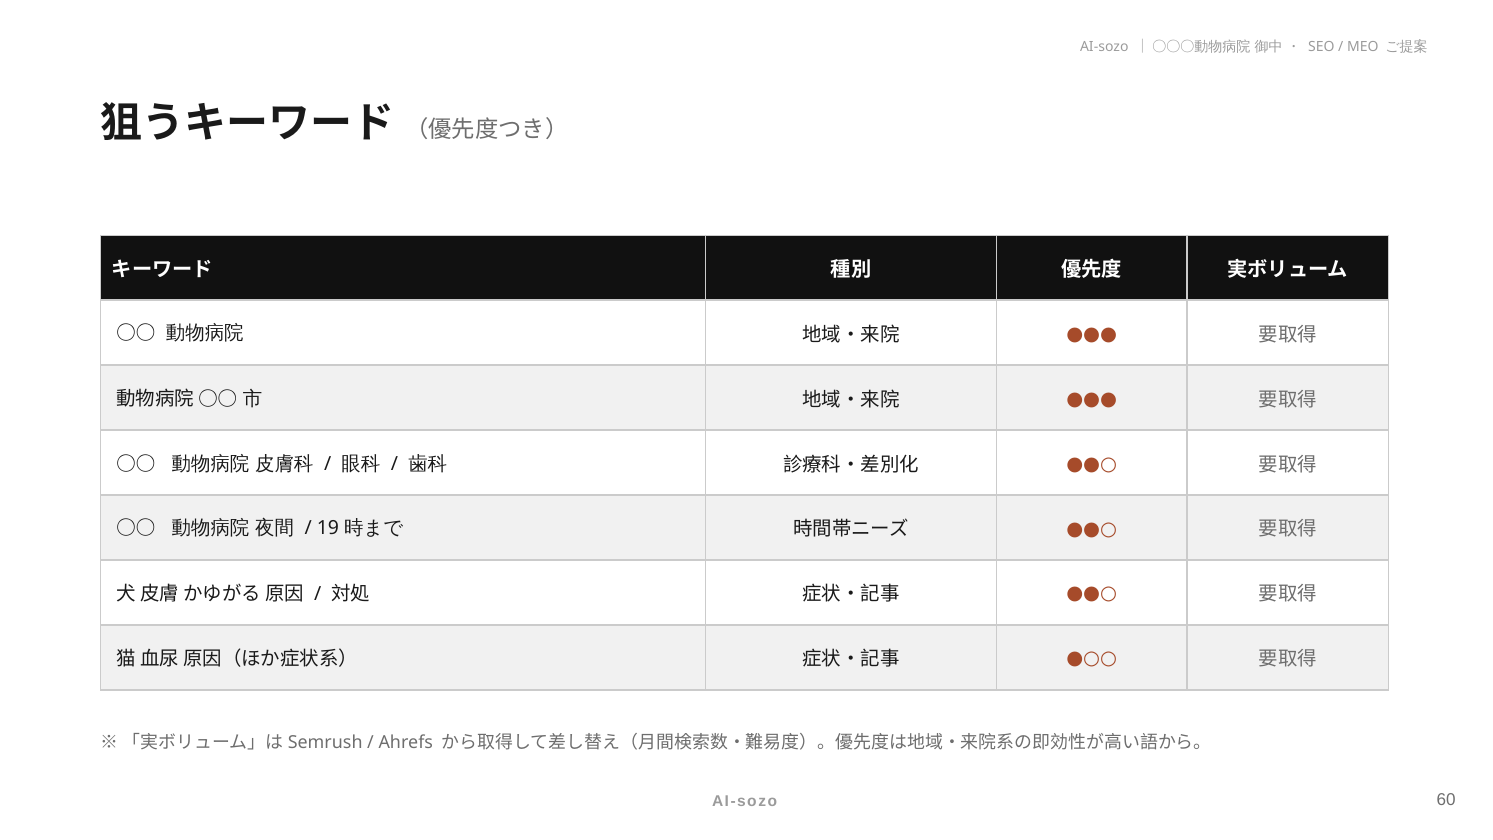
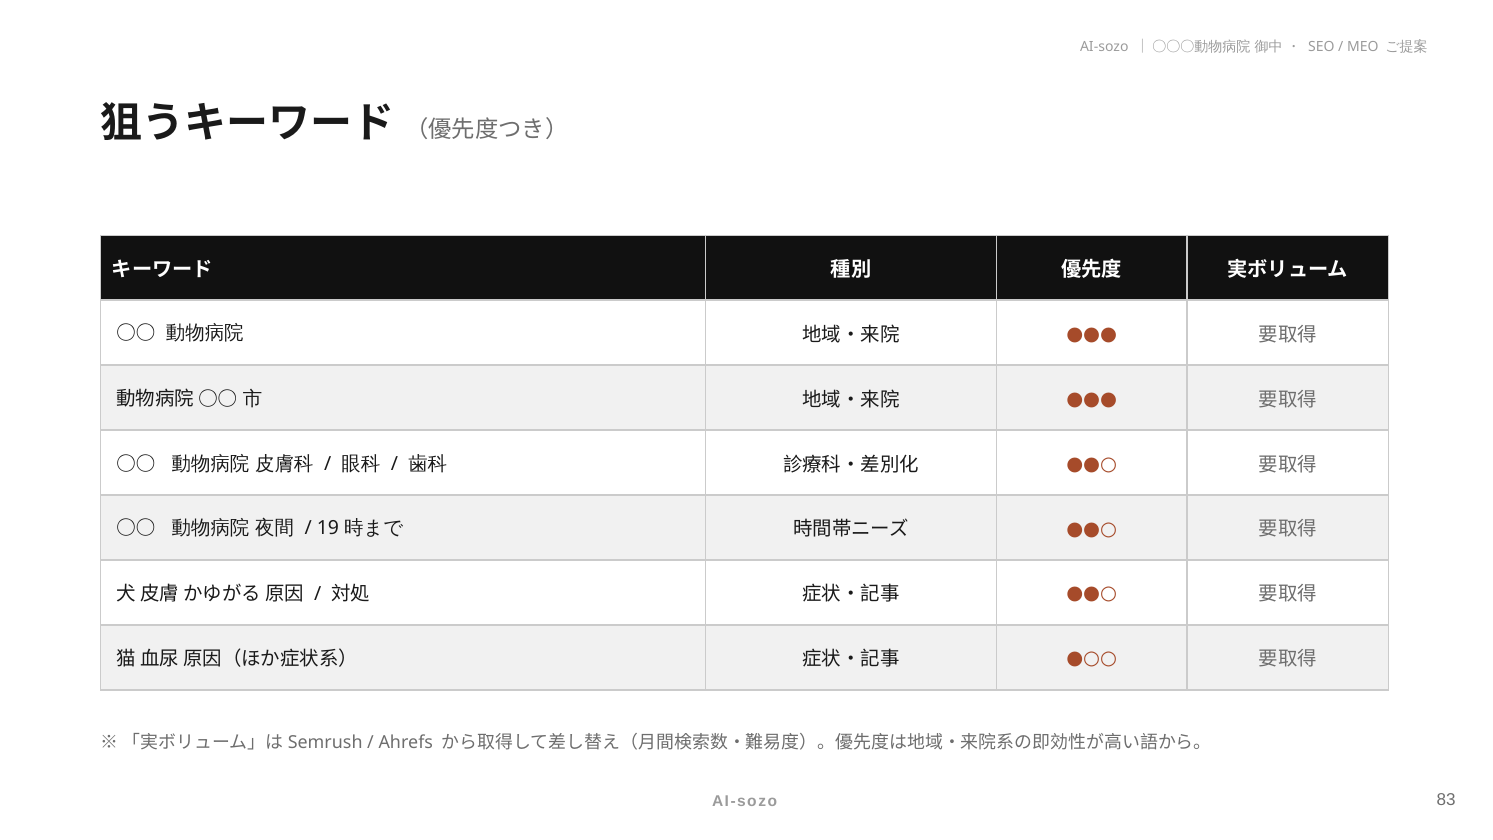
60: 60 -> 83
